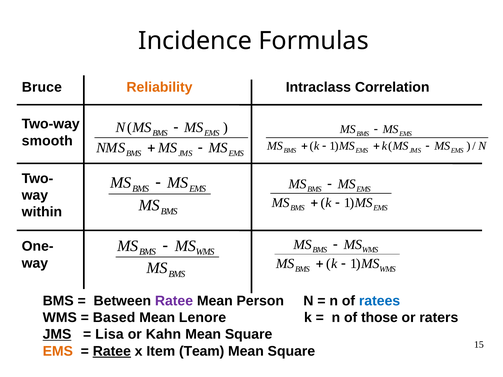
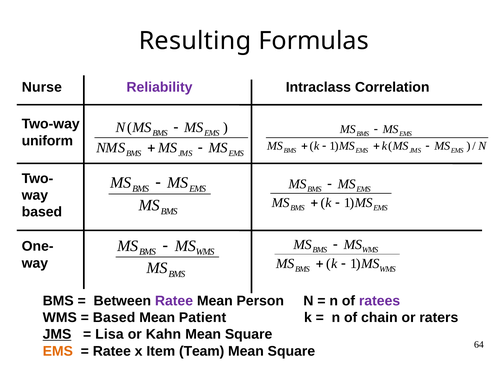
Incidence: Incidence -> Resulting
Bruce: Bruce -> Nurse
Reliability colour: orange -> purple
smooth: smooth -> uniform
within at (42, 212): within -> based
ratees colour: blue -> purple
Lenore: Lenore -> Patient
those: those -> chain
Ratee at (112, 351) underline: present -> none
15: 15 -> 64
